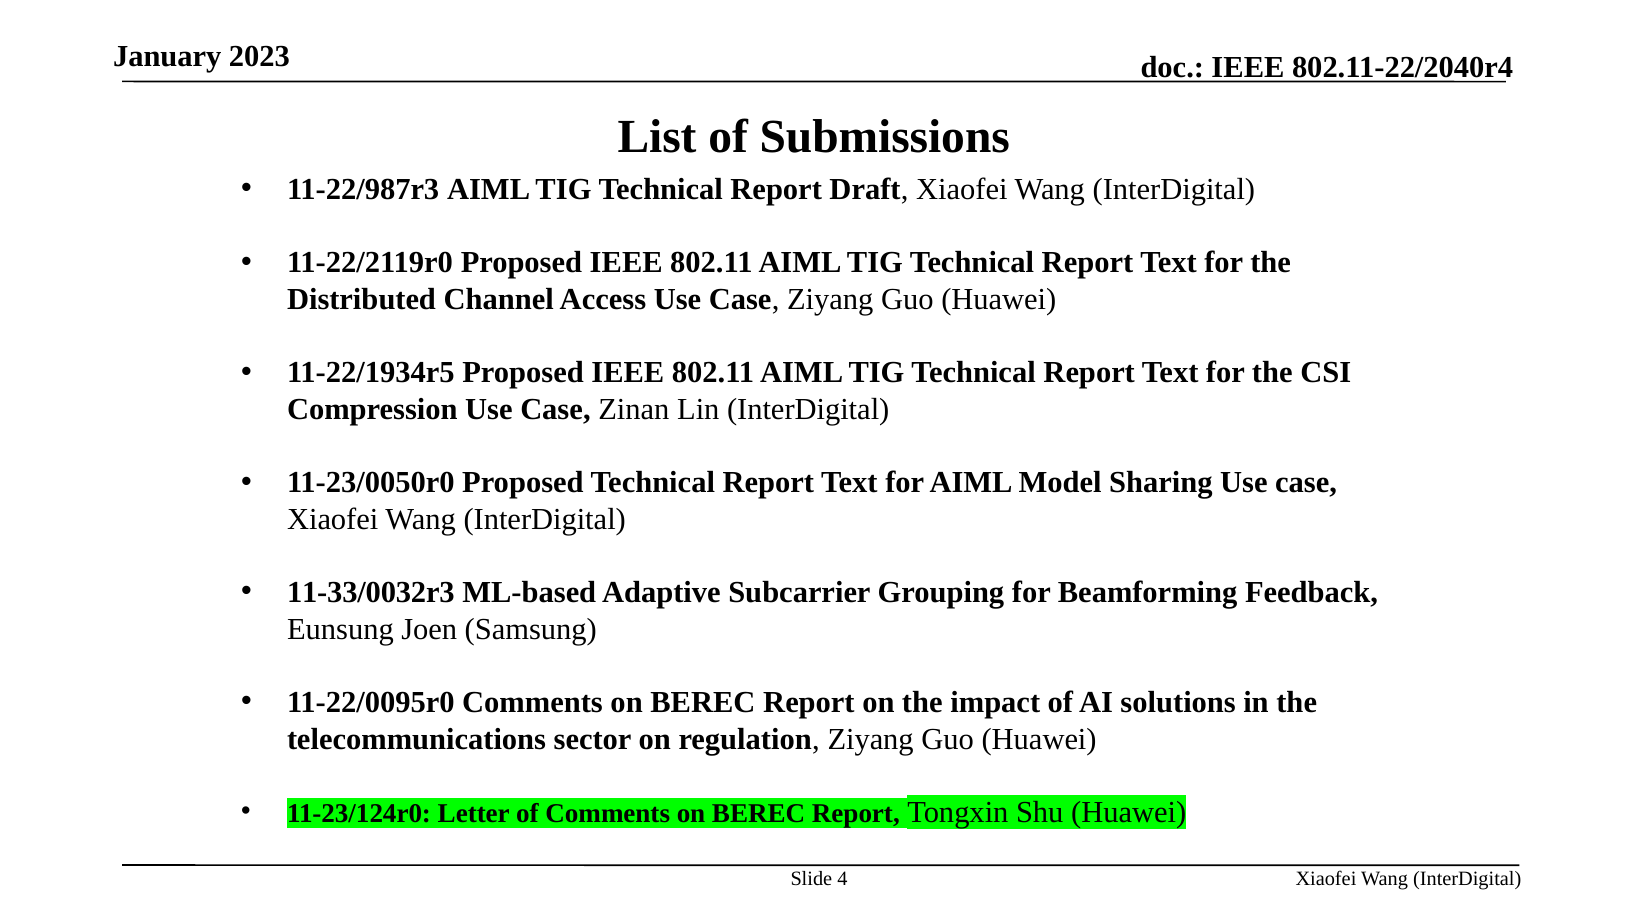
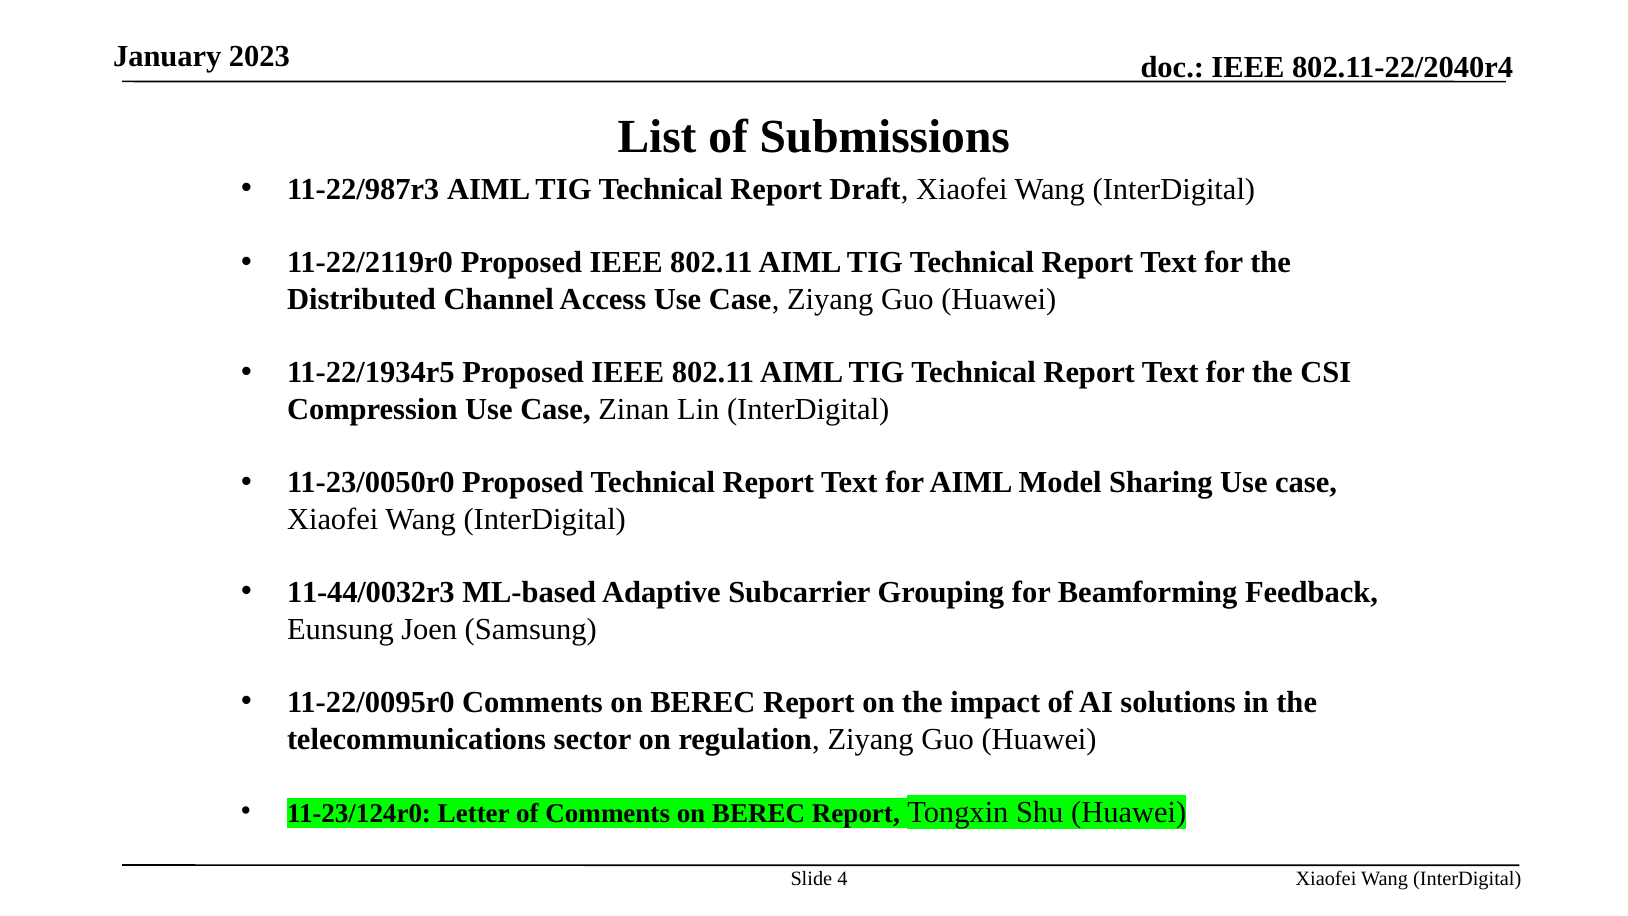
11-33/0032r3: 11-33/0032r3 -> 11-44/0032r3
